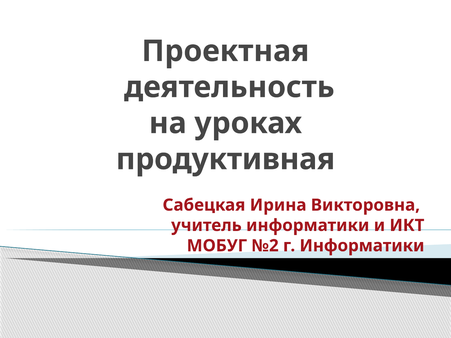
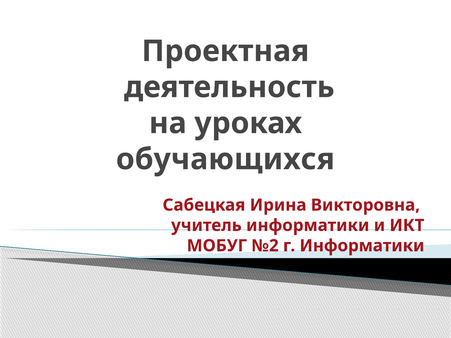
продуктивная: продуктивная -> обучающихся
